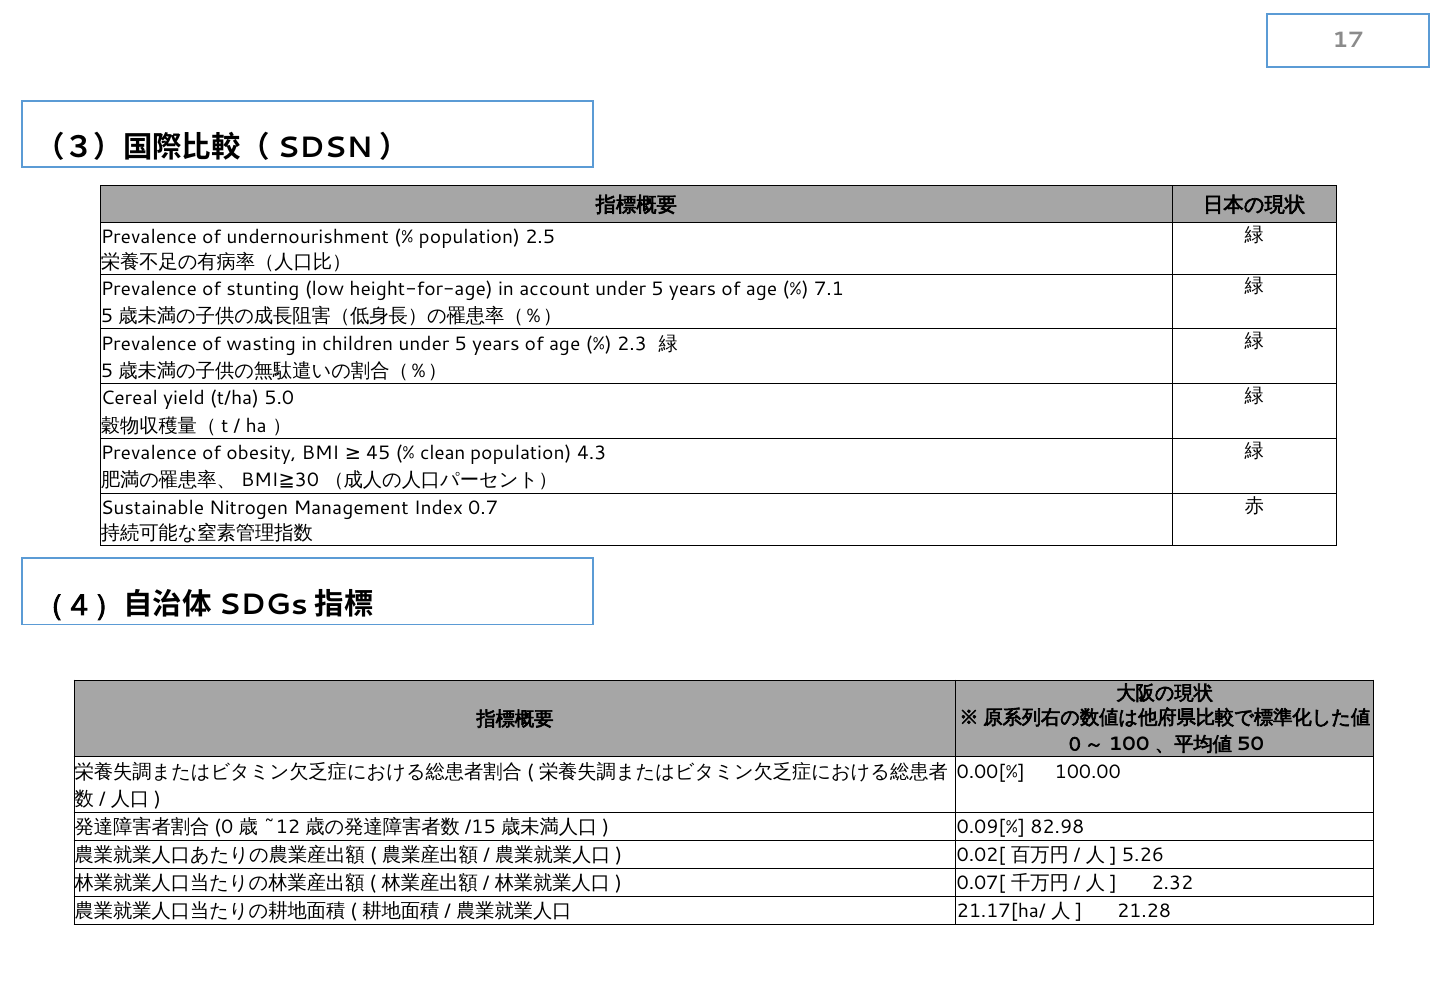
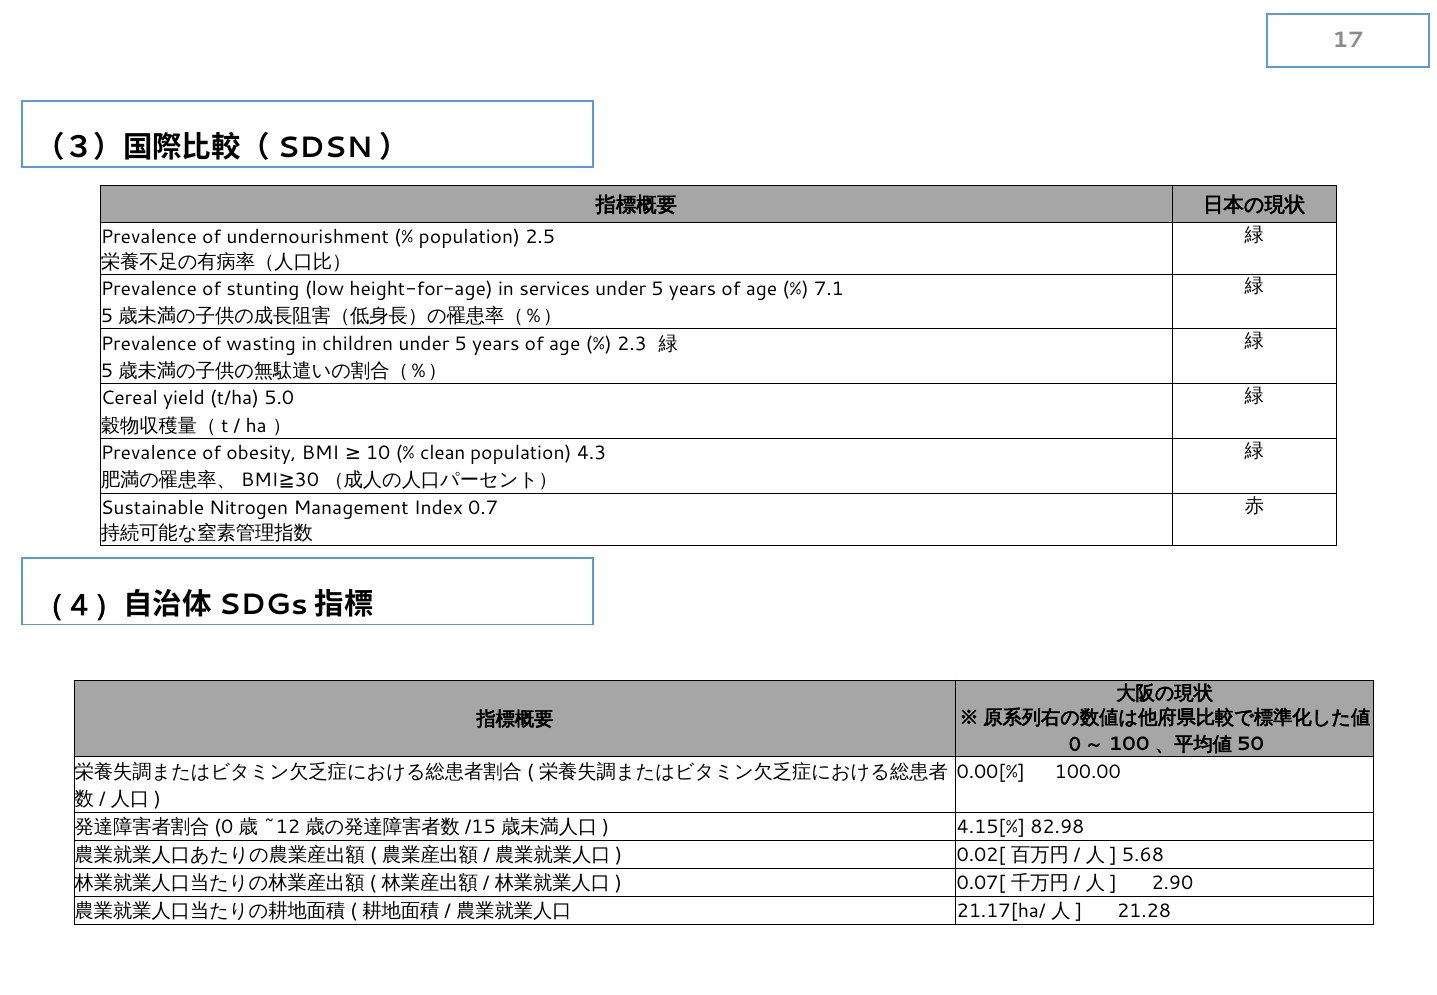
account: account -> services
45: 45 -> 10
0.09[%: 0.09[% -> 4.15[%
5.26: 5.26 -> 5.68
2.32: 2.32 -> 2.90
